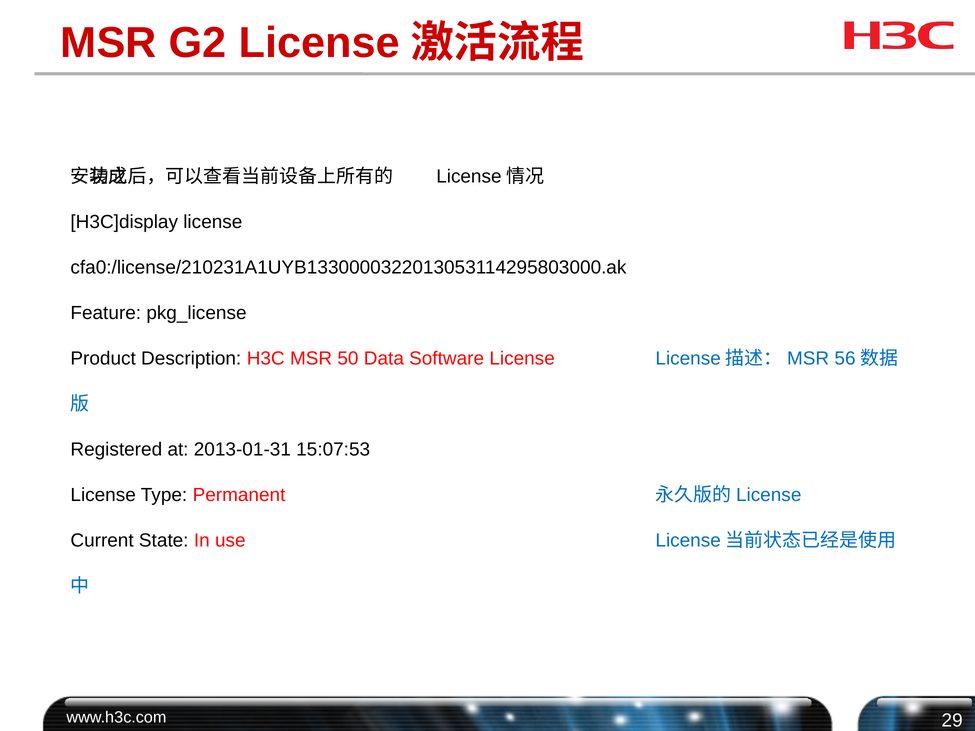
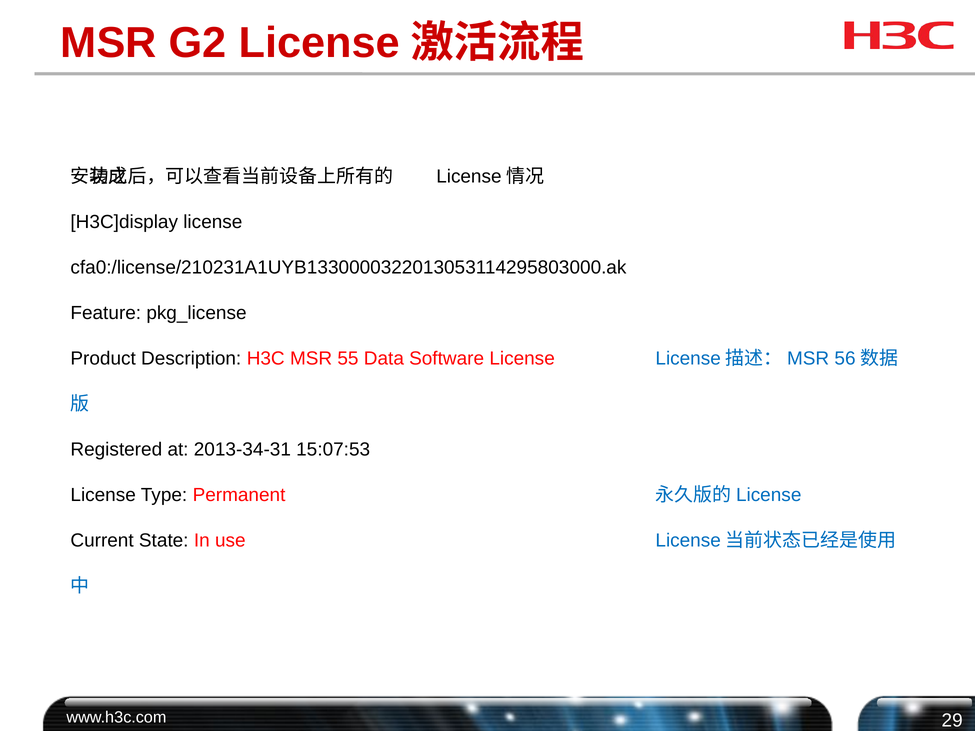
50: 50 -> 55
2013-01-31: 2013-01-31 -> 2013-34-31
